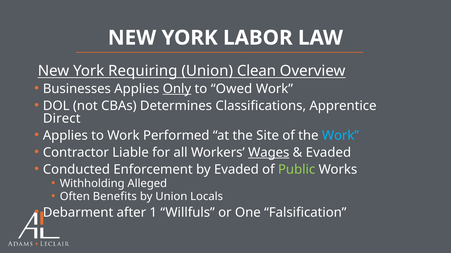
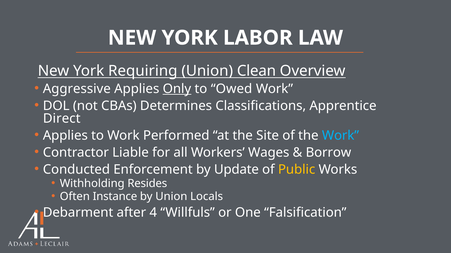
Businesses: Businesses -> Aggressive
Wages underline: present -> none
Evaded at (328, 153): Evaded -> Borrow
by Evaded: Evaded -> Update
Public colour: light green -> yellow
Alleged: Alleged -> Resides
Benefits: Benefits -> Instance
1: 1 -> 4
